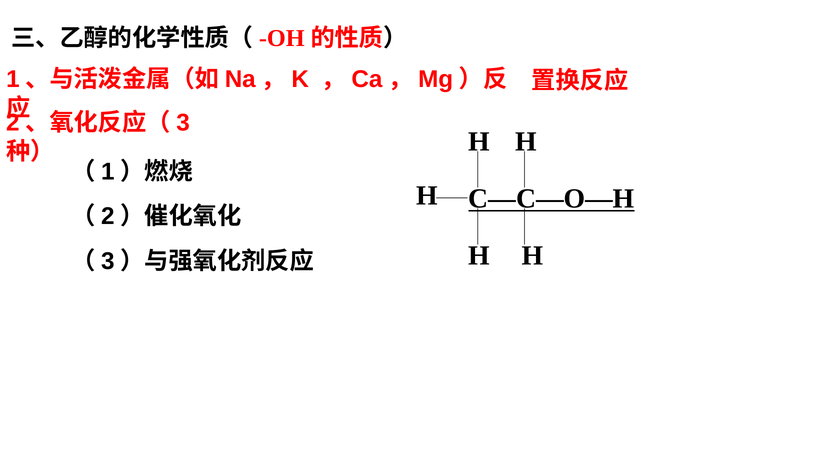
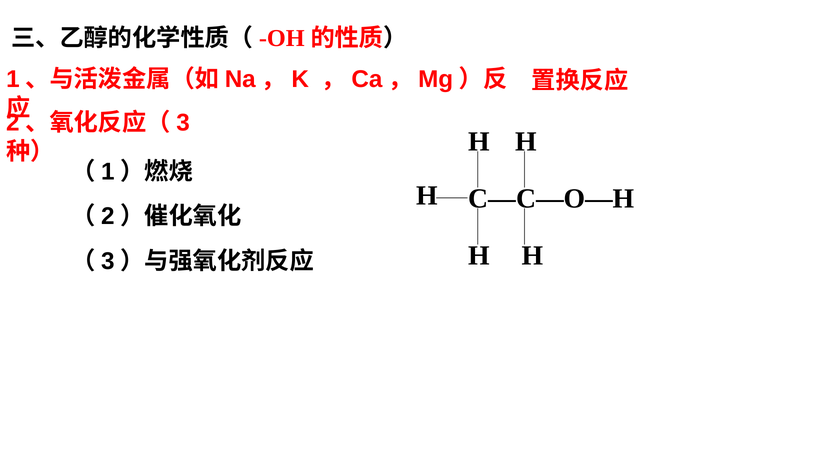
C—C—O—H underline: present -> none
